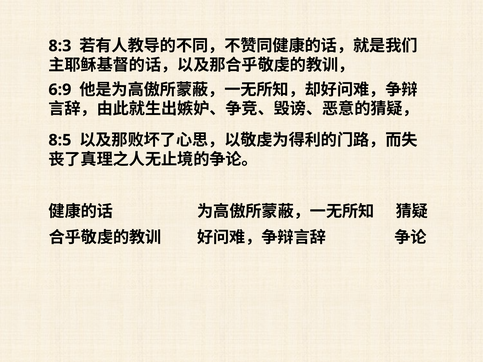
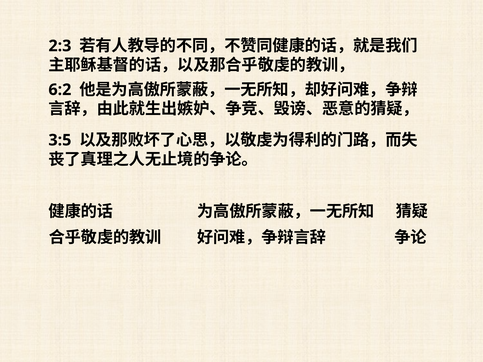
8:3: 8:3 -> 2:3
6:9: 6:9 -> 6:2
8:5: 8:5 -> 3:5
